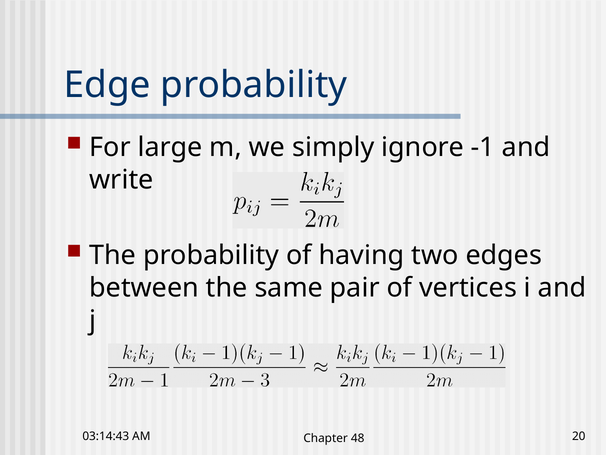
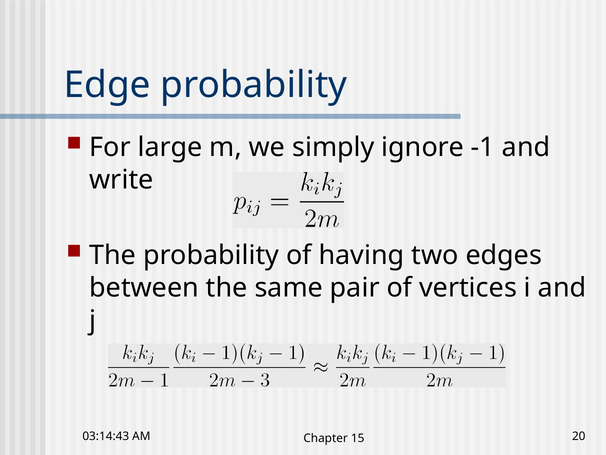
48: 48 -> 15
